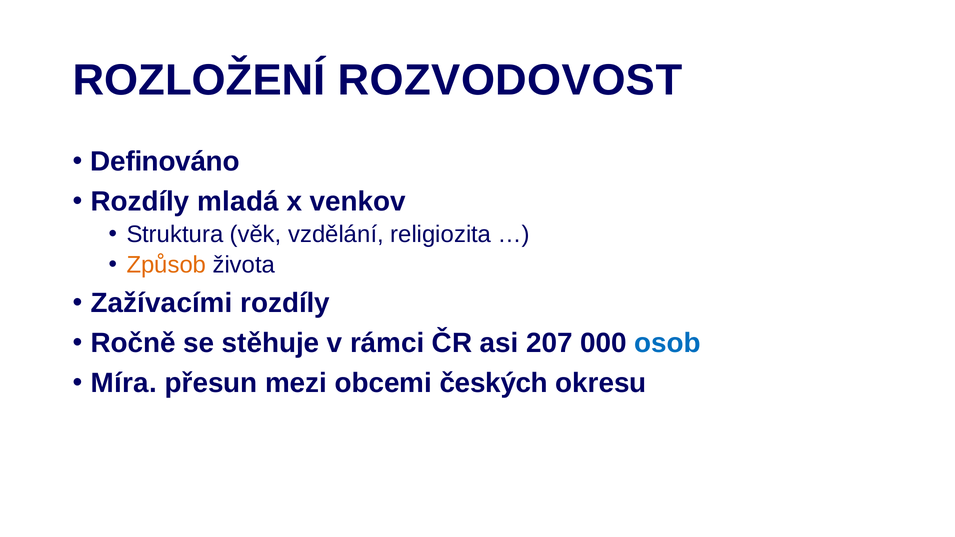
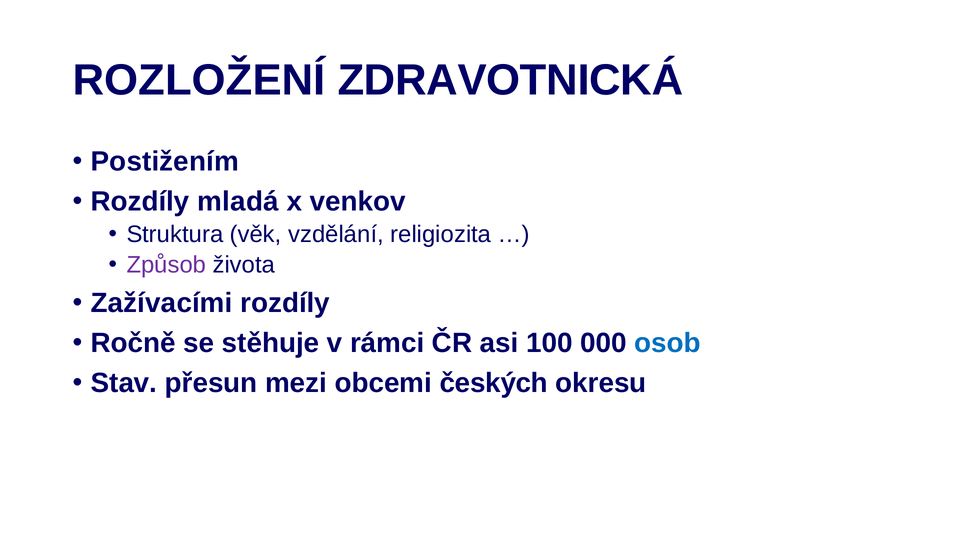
ROZVODOVOST: ROZVODOVOST -> ZDRAVOTNICKÁ
Definováno: Definováno -> Postižením
Způsob colour: orange -> purple
207: 207 -> 100
Míra: Míra -> Stav
